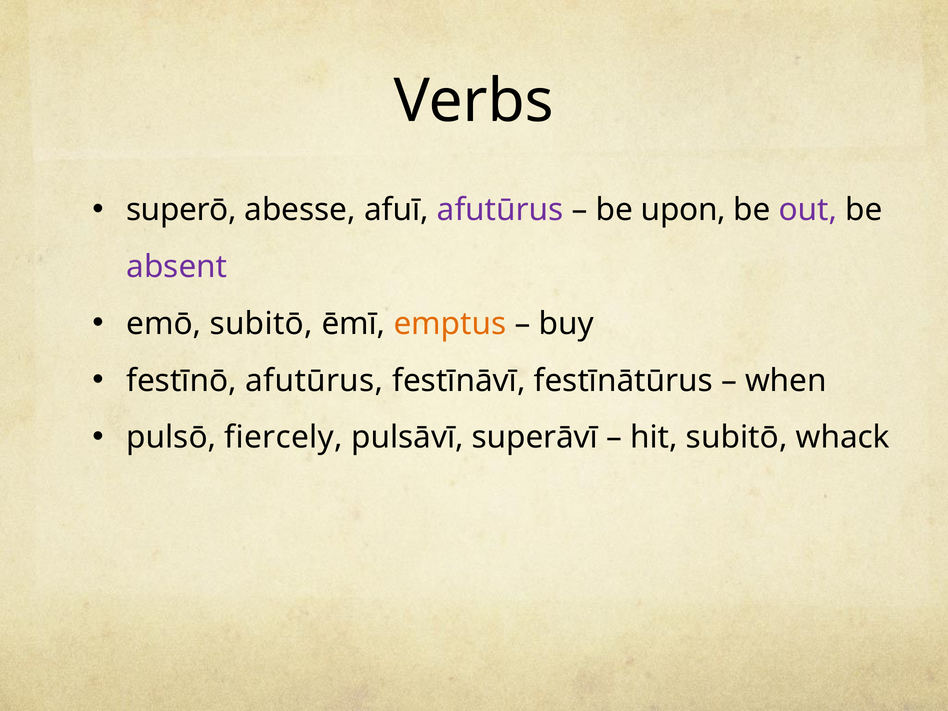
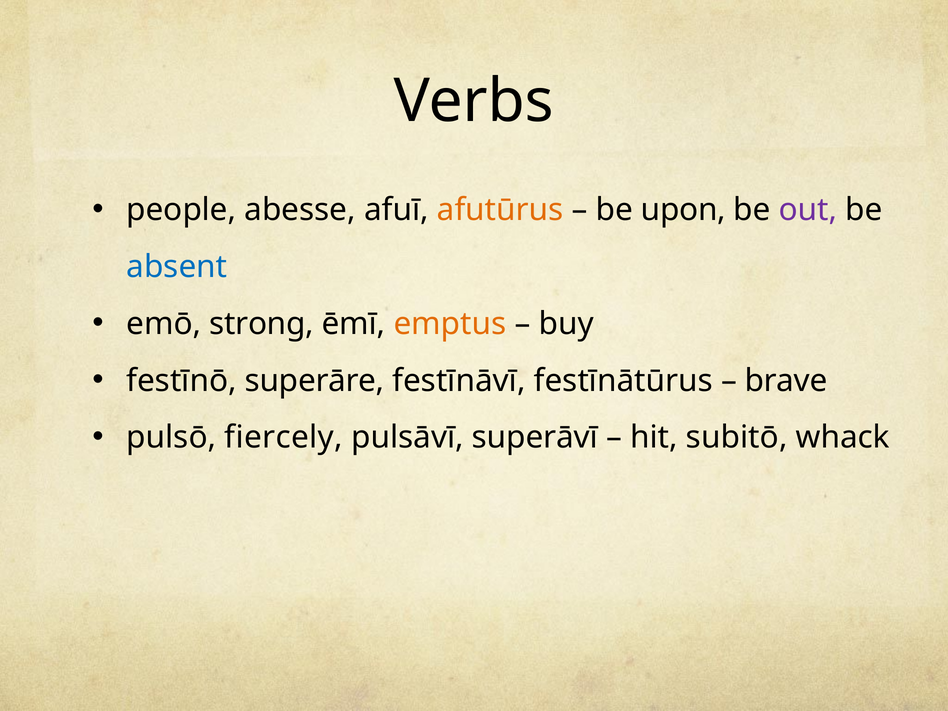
superō: superō -> people
afutūrus at (500, 210) colour: purple -> orange
absent colour: purple -> blue
emō subitō: subitō -> strong
festīnō afutūrus: afutūrus -> superāre
when: when -> brave
